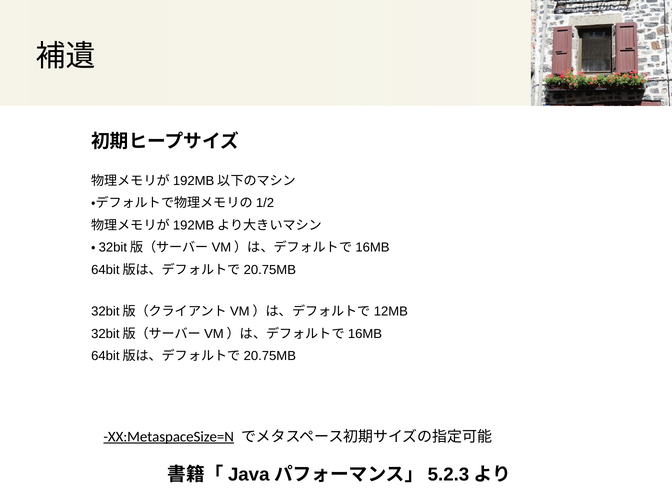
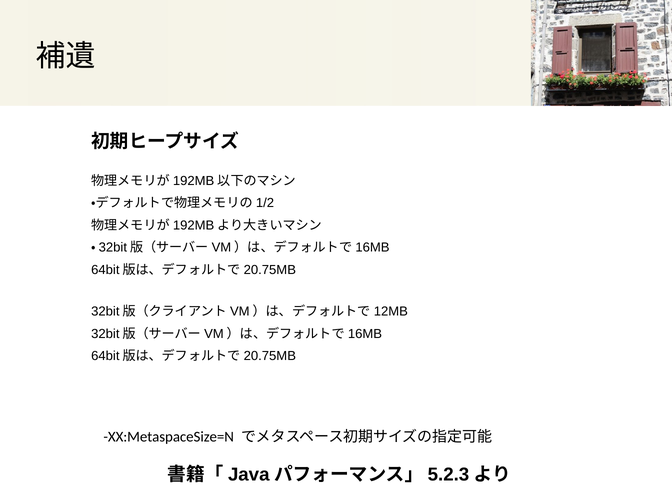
XX:MetaspaceSize=N underline: present -> none
